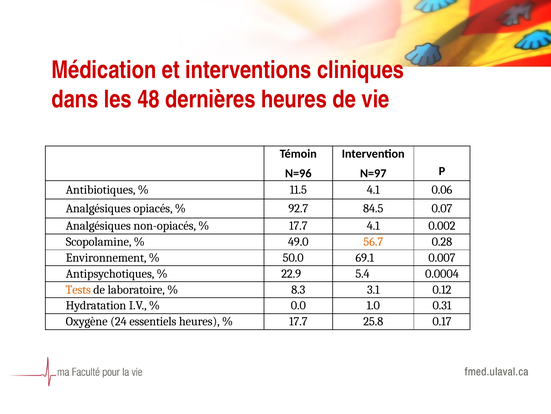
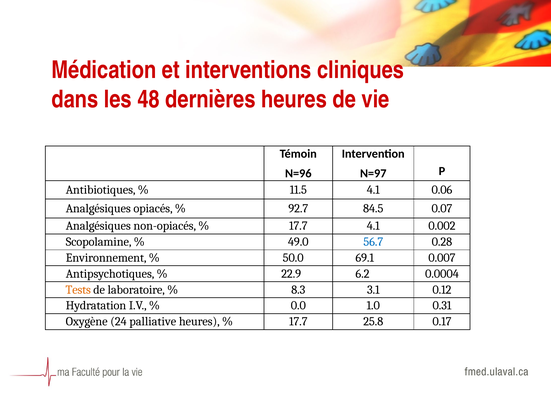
56.7 colour: orange -> blue
5.4: 5.4 -> 6.2
essentiels: essentiels -> palliative
